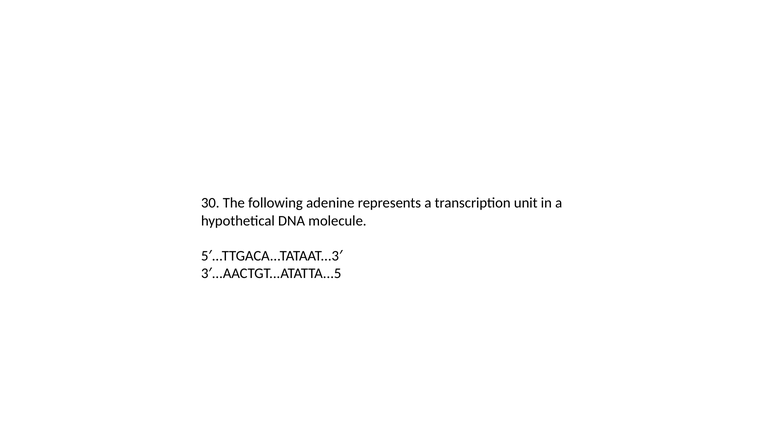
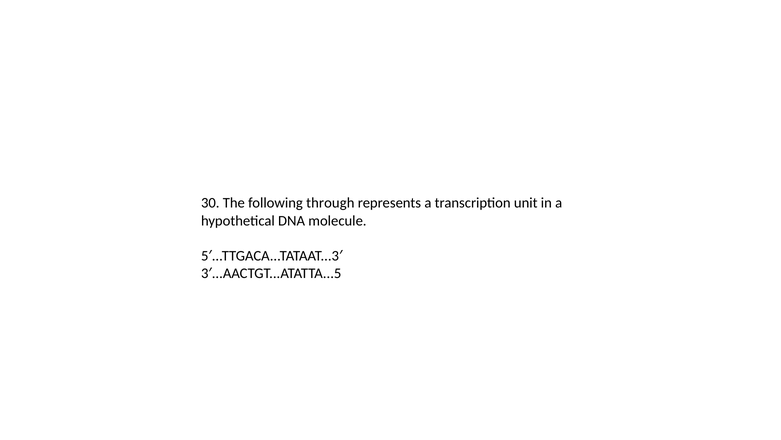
adenine: adenine -> through
